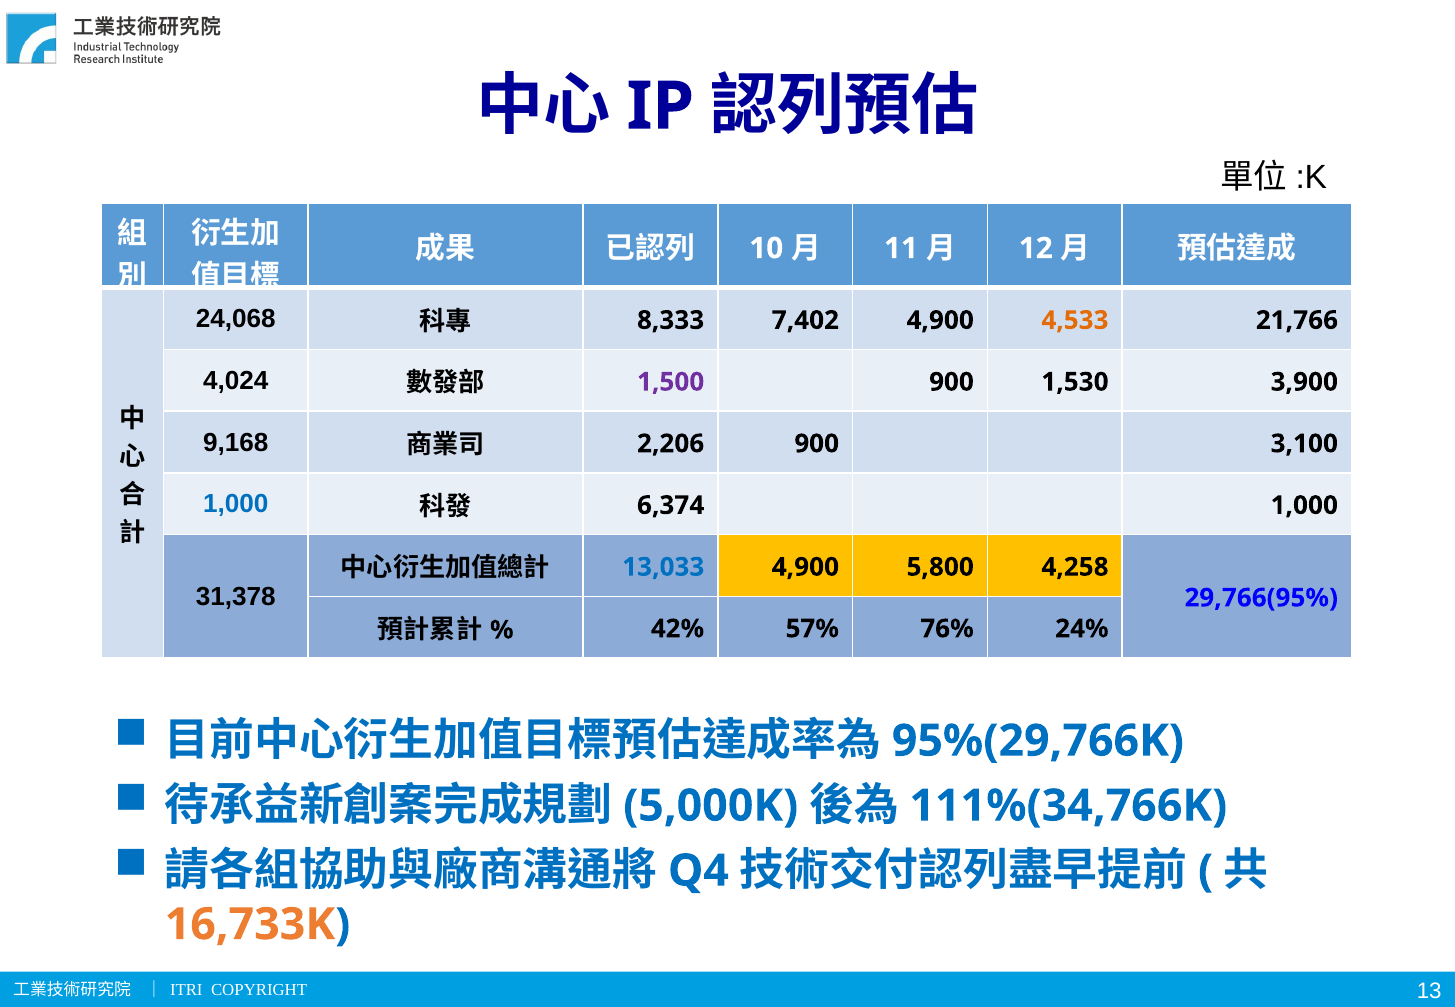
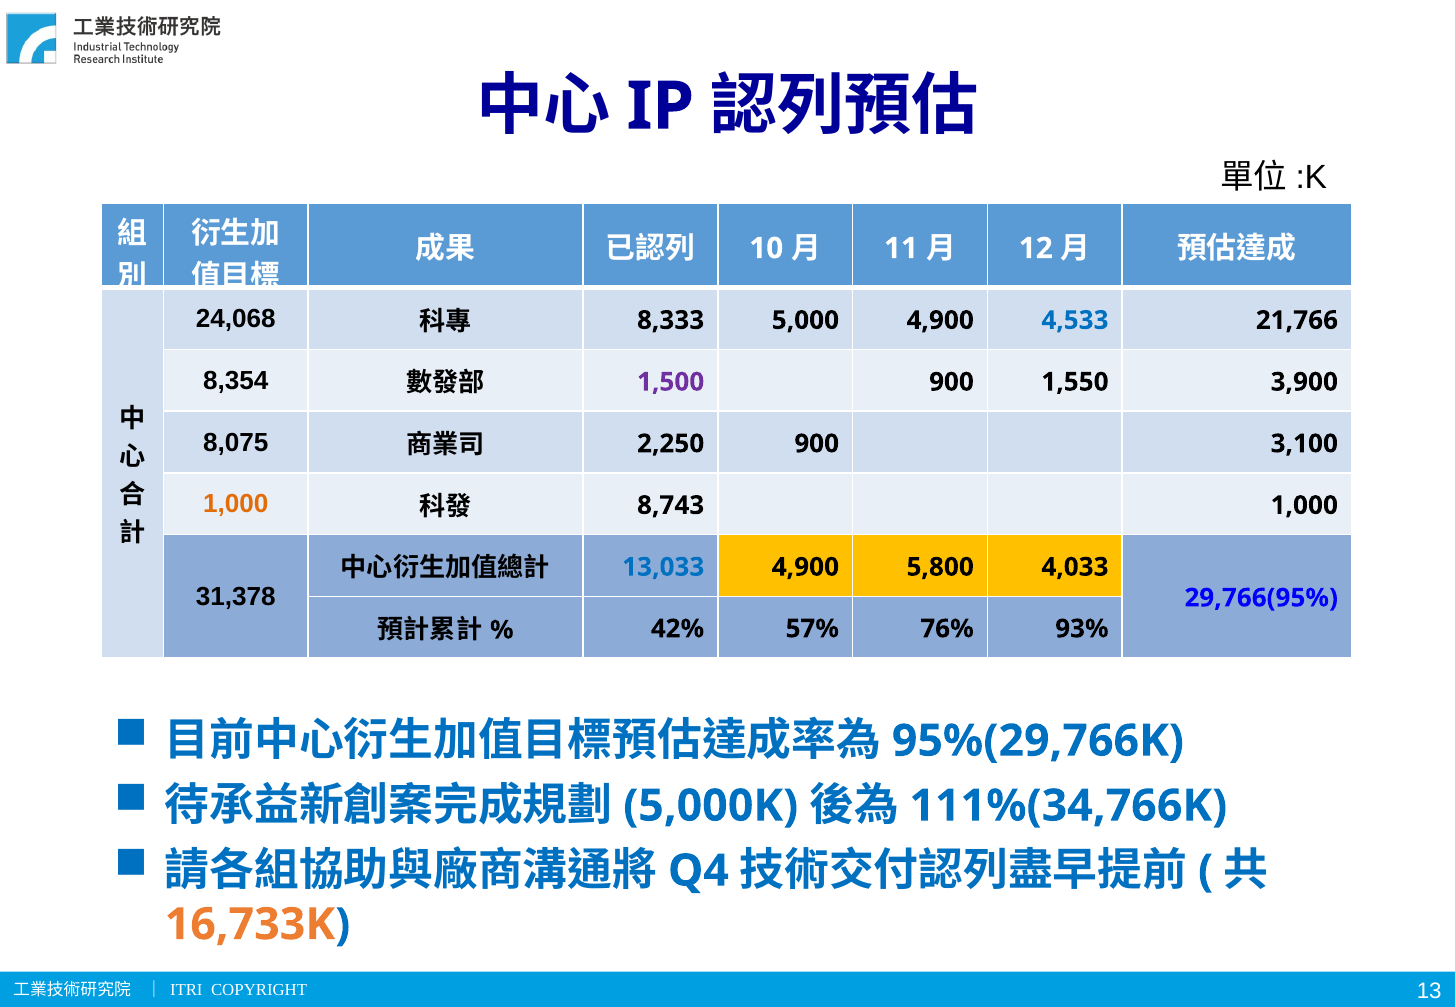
7,402: 7,402 -> 5,000
4,533 colour: orange -> blue
4,024: 4,024 -> 8,354
1,530: 1,530 -> 1,550
9,168: 9,168 -> 8,075
2,206: 2,206 -> 2,250
1,000 at (236, 504) colour: blue -> orange
6,374: 6,374 -> 8,743
4,258: 4,258 -> 4,033
24%: 24% -> 93%
